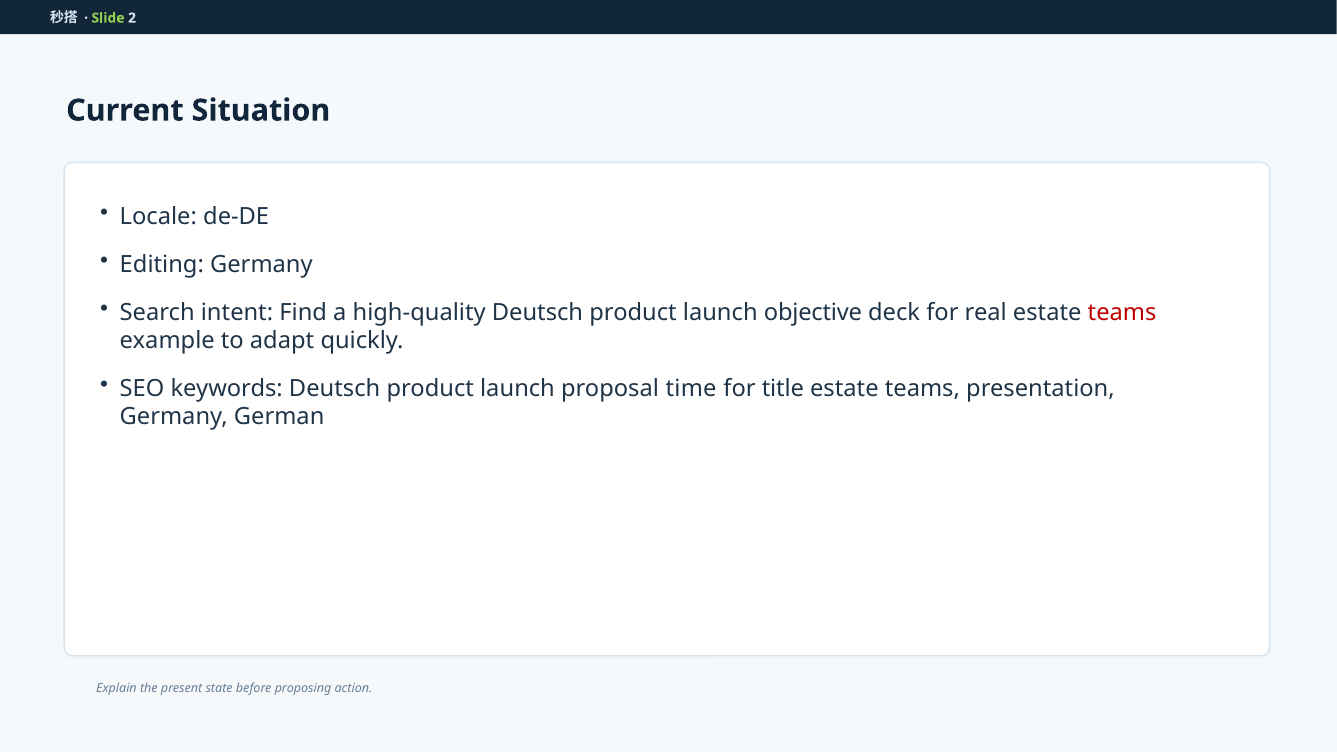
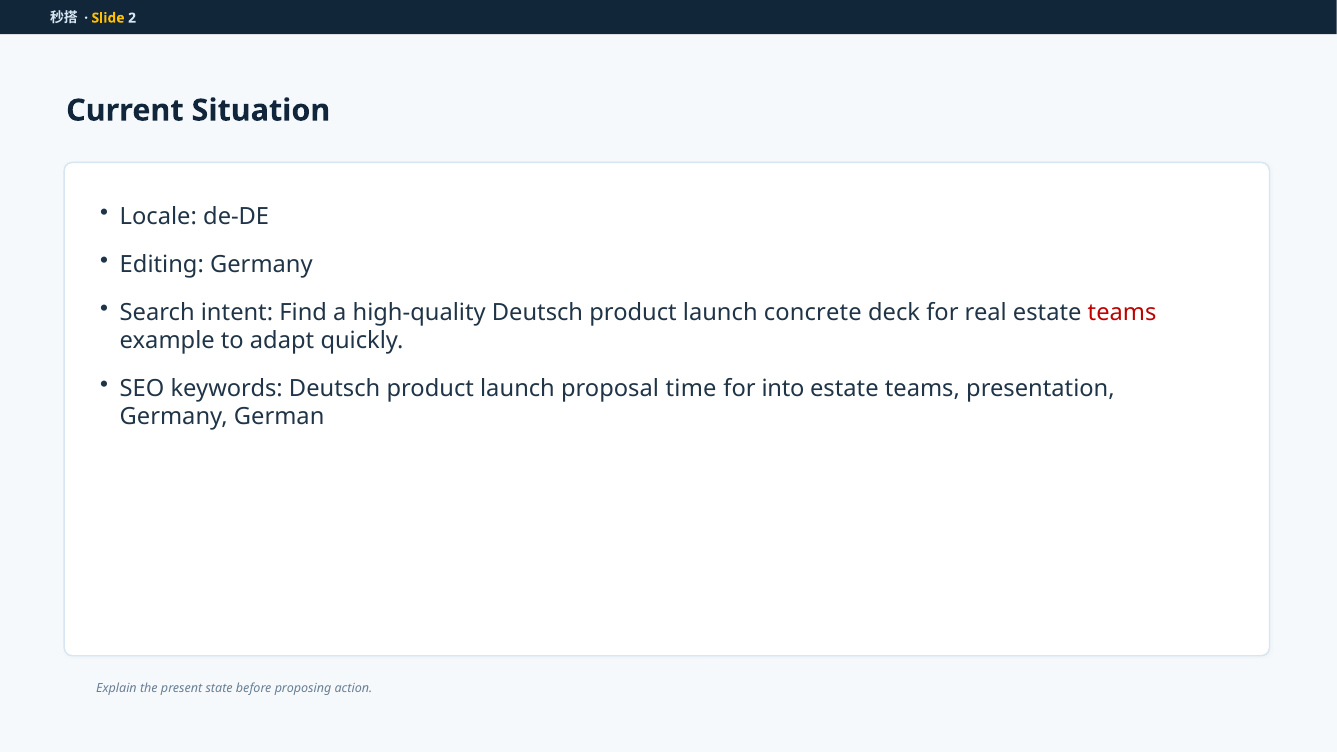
Slide colour: light green -> yellow
objective: objective -> concrete
title: title -> into
